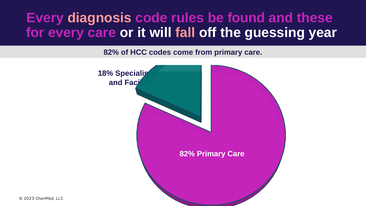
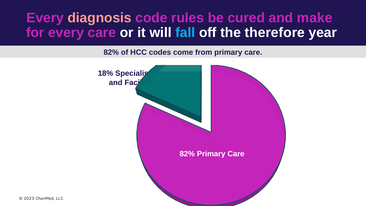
found: found -> cured
these: these -> make
fall colour: pink -> light blue
guessing: guessing -> therefore
